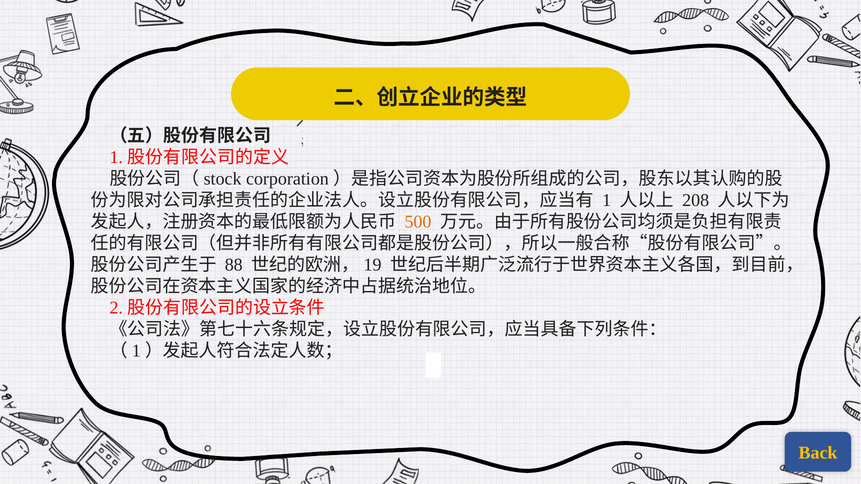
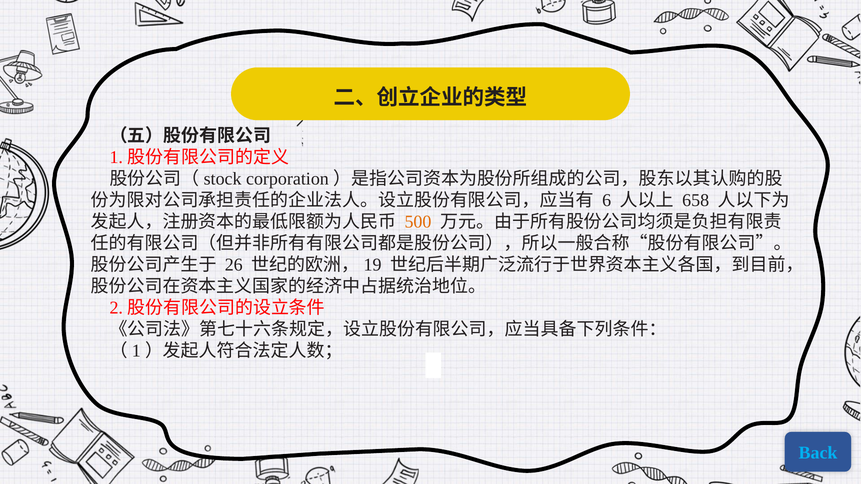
1: 1 -> 6
208: 208 -> 658
88: 88 -> 26
Back colour: yellow -> light blue
